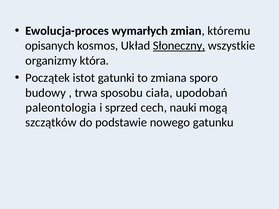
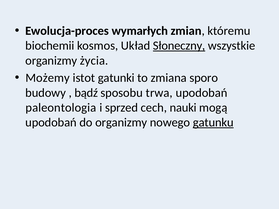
opisanych: opisanych -> biochemii
która: która -> życia
Początek: Początek -> Możemy
trwa: trwa -> bądź
ciała: ciała -> trwa
szczątków at (51, 123): szczątków -> upodobań
do podstawie: podstawie -> organizmy
gatunku underline: none -> present
